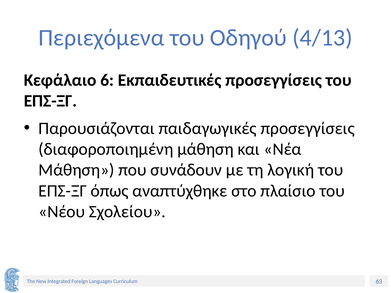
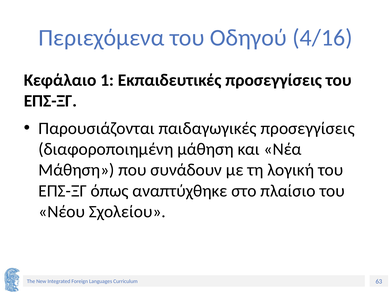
4/13: 4/13 -> 4/16
6: 6 -> 1
